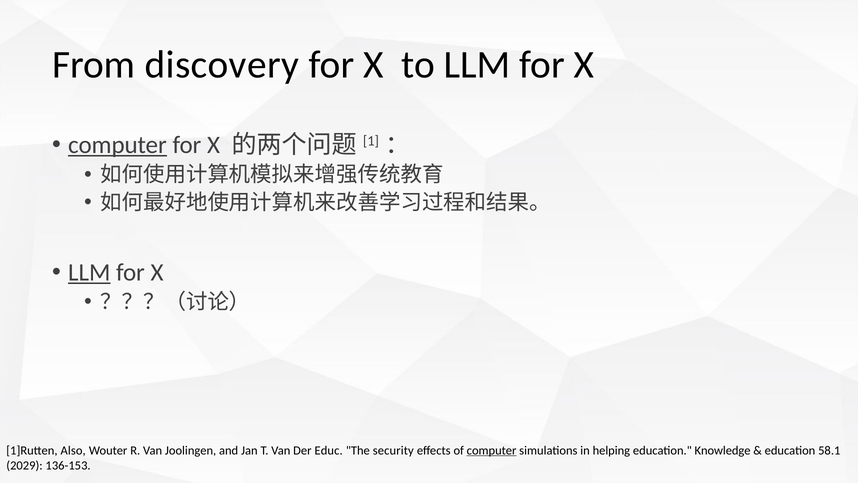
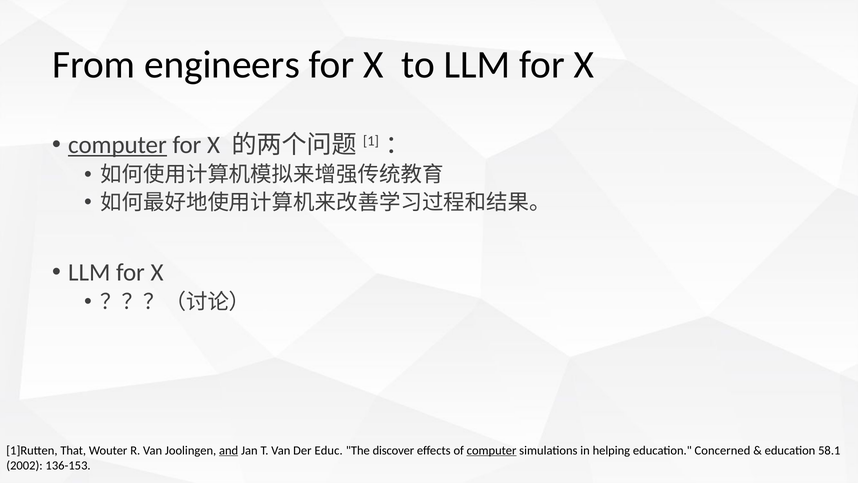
discovery: discovery -> engineers
LLM at (89, 272) underline: present -> none
Also: Also -> That
and underline: none -> present
security: security -> discover
Knowledge: Knowledge -> Concerned
2029: 2029 -> 2002
